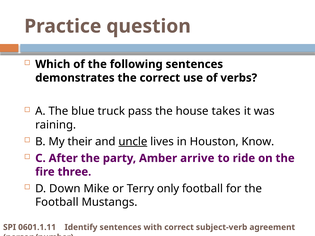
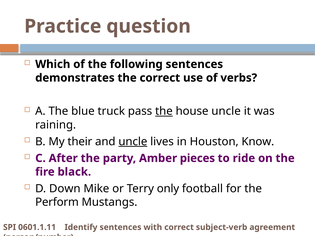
the at (164, 111) underline: none -> present
house takes: takes -> uncle
arrive: arrive -> pieces
three: three -> black
Football at (57, 202): Football -> Perform
